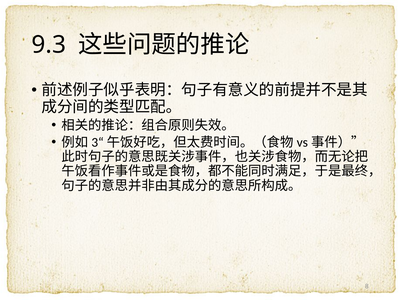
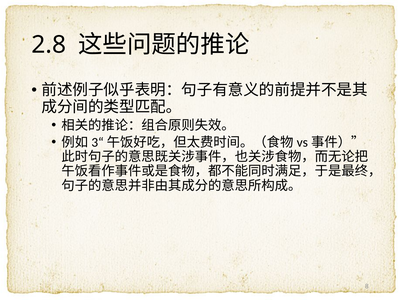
9.3: 9.3 -> 2.8
